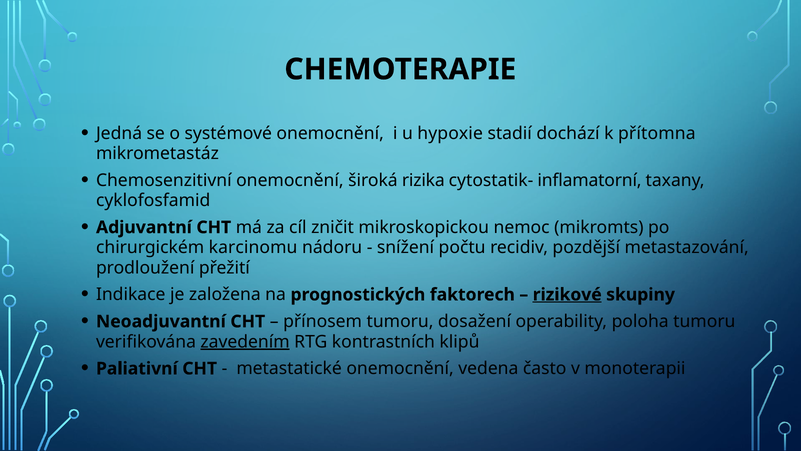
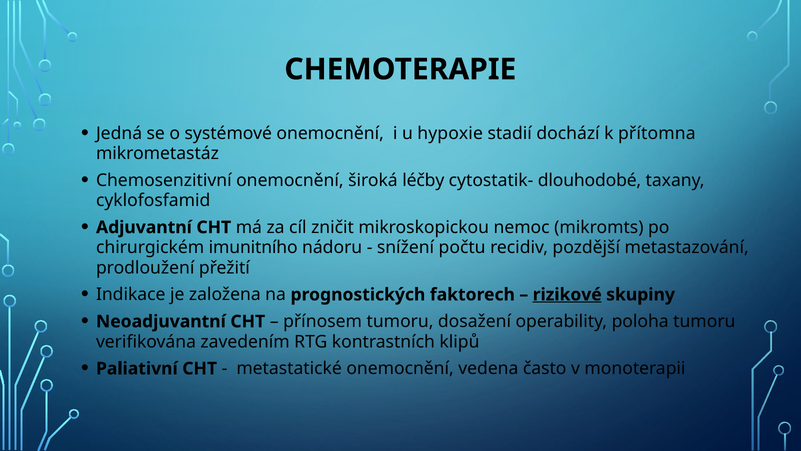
rizika: rizika -> léčby
inflamatorní: inflamatorní -> dlouhodobé
karcinomu: karcinomu -> imunitního
zavedením underline: present -> none
